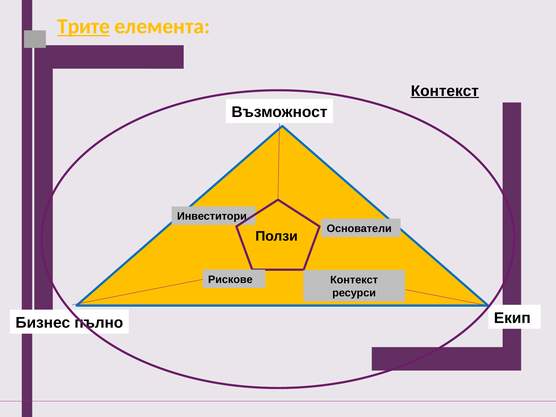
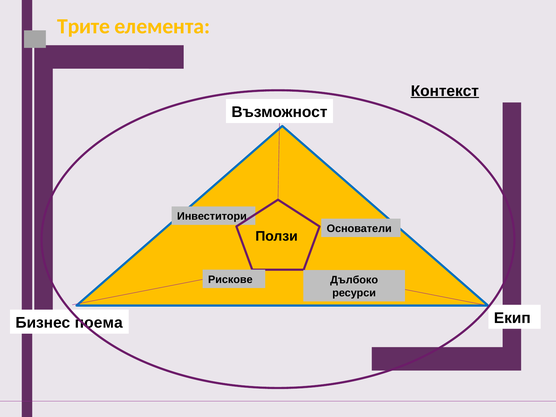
Трите underline: present -> none
Контекст at (354, 280): Контекст -> Дълбоко
пълно: пълно -> поема
